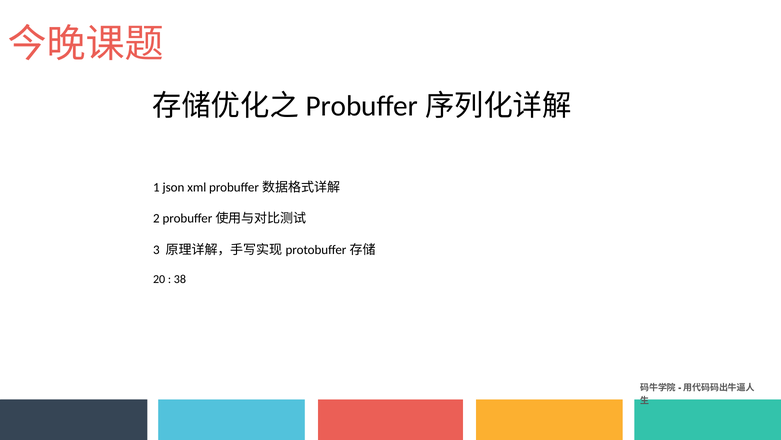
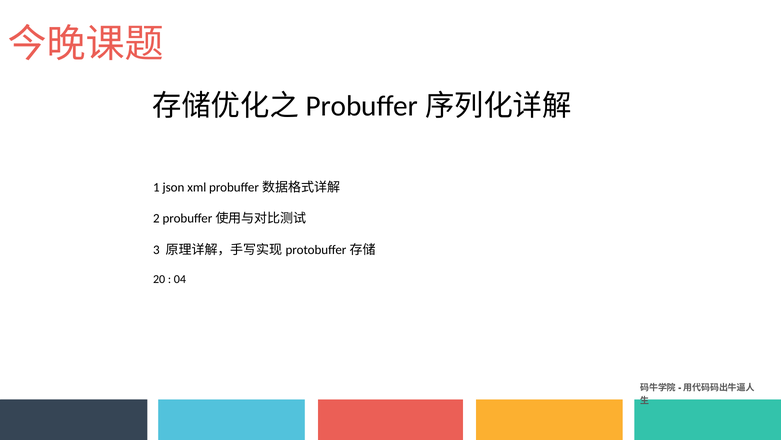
38: 38 -> 04
